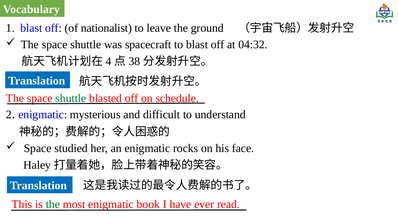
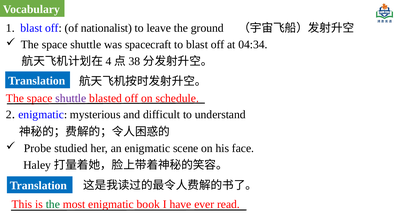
04:32: 04:32 -> 04:34
shuttle at (71, 98) colour: green -> purple
Space at (38, 148): Space -> Probe
rocks: rocks -> scene
